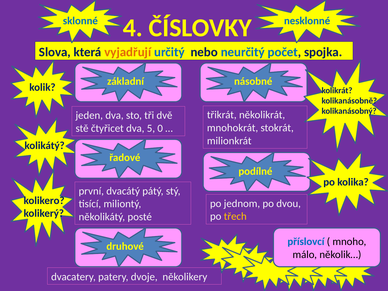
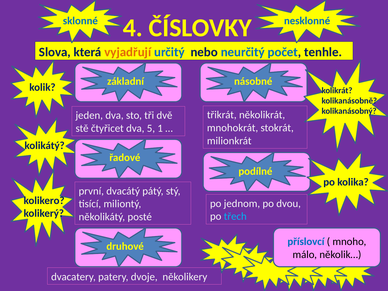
spojka: spojka -> tenhle
0: 0 -> 1
třech colour: yellow -> light blue
